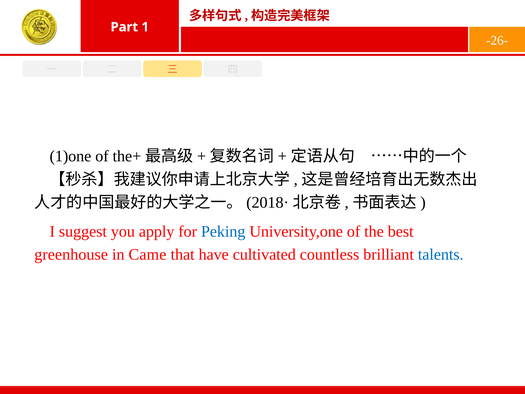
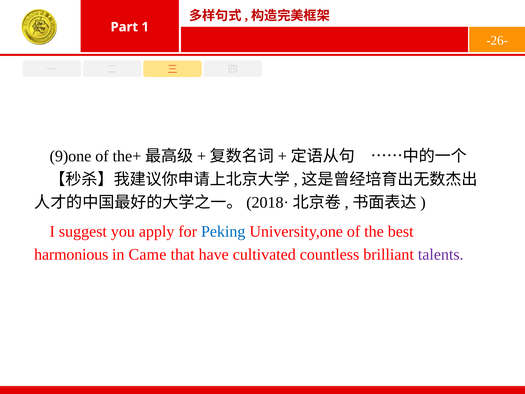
1)one: 1)one -> 9)one
greenhouse: greenhouse -> harmonious
talents colour: blue -> purple
